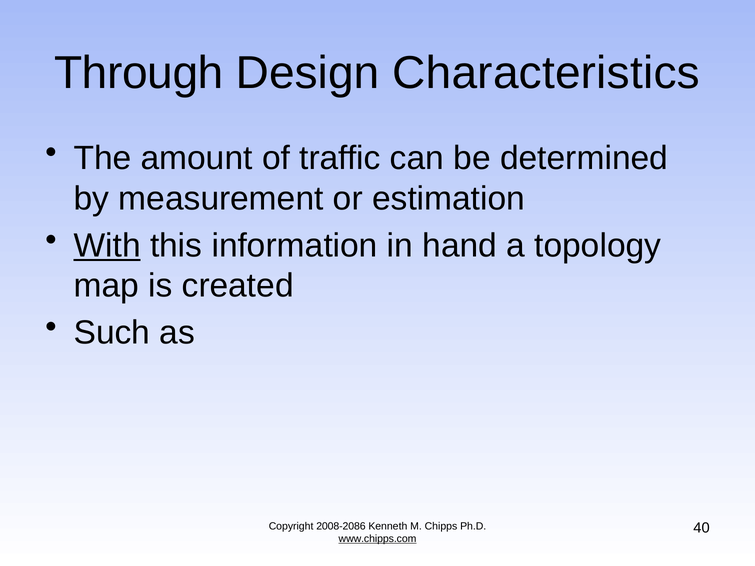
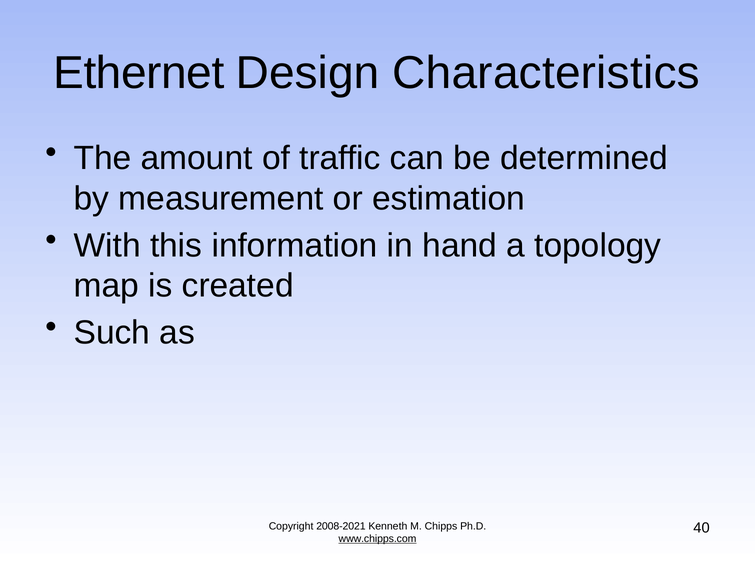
Through: Through -> Ethernet
With underline: present -> none
2008-2086: 2008-2086 -> 2008-2021
